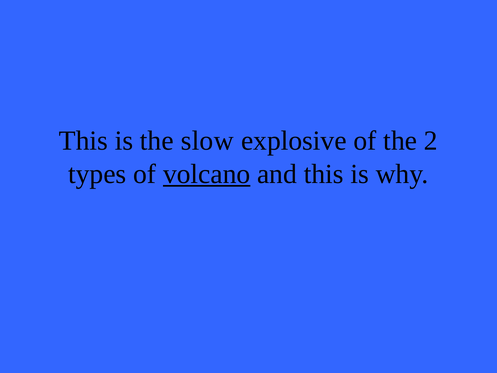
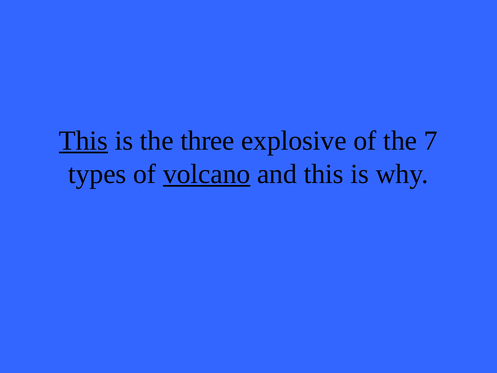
This at (83, 141) underline: none -> present
slow: slow -> three
2: 2 -> 7
